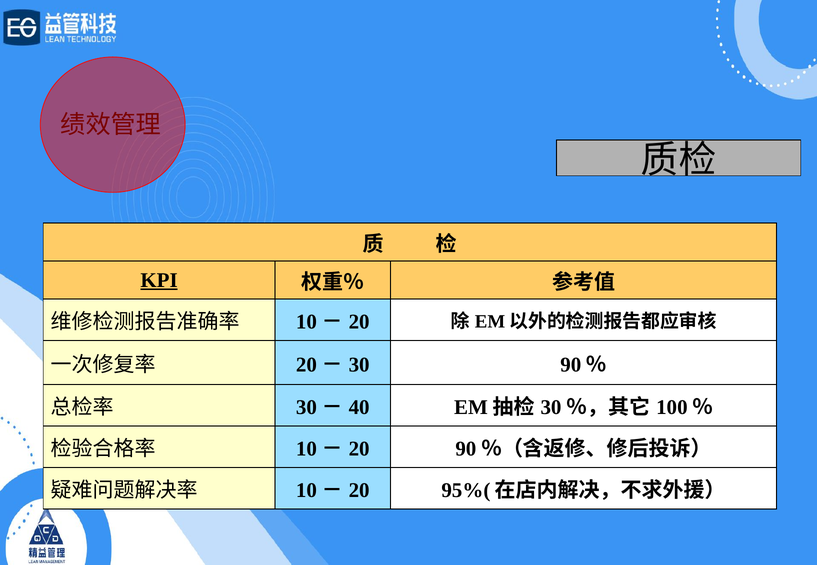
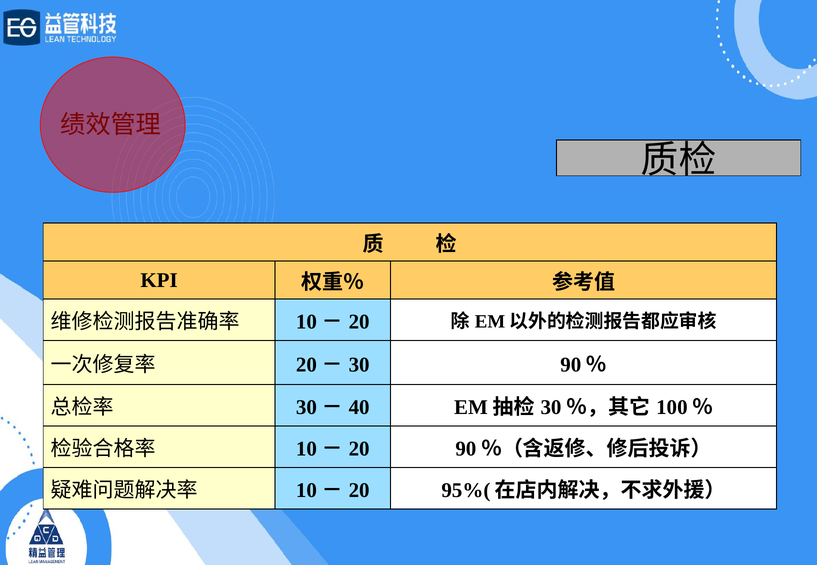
KPI underline: present -> none
